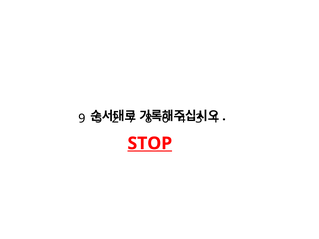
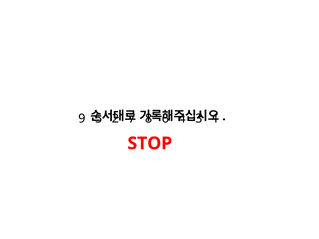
STOP underline: present -> none
